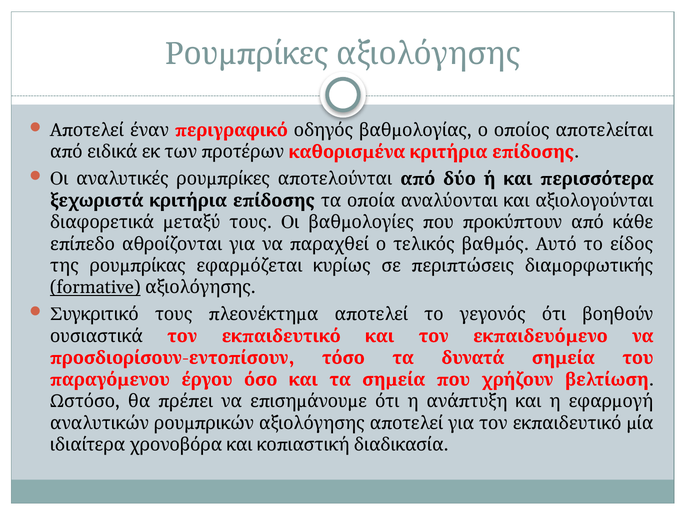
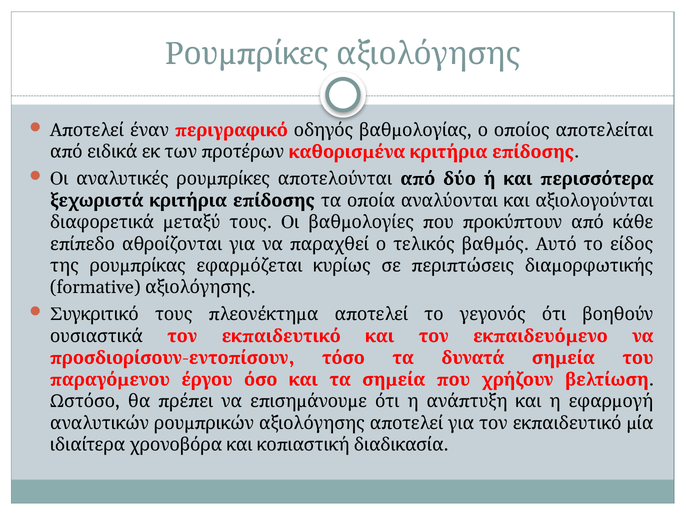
formative underline: present -> none
